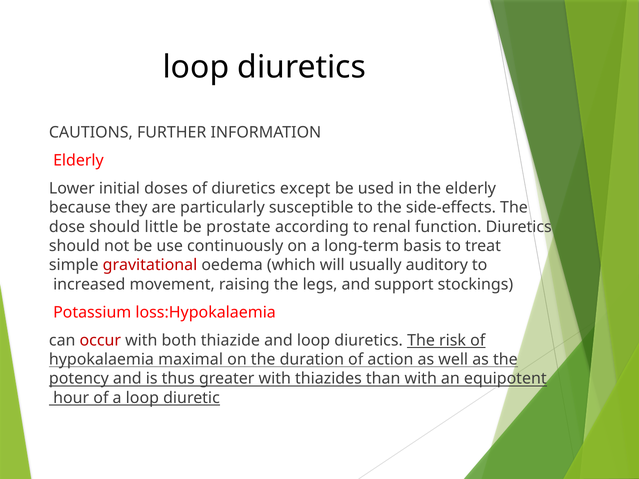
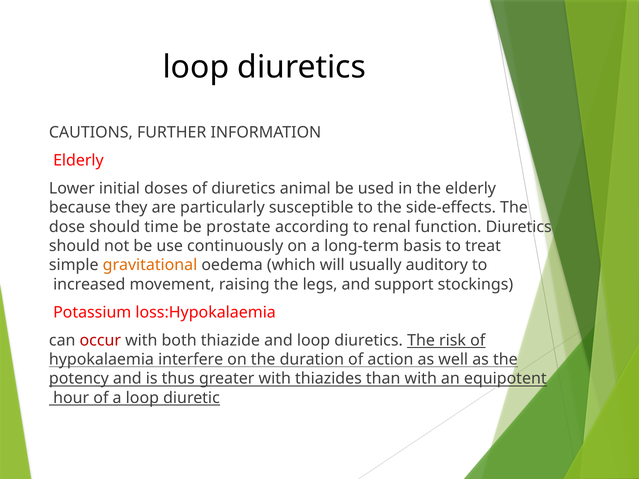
except: except -> animal
little: little -> time
gravitational colour: red -> orange
maximal: maximal -> interfere
